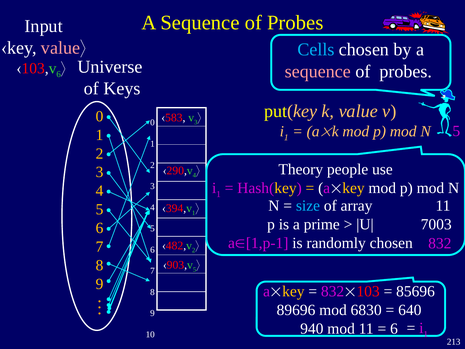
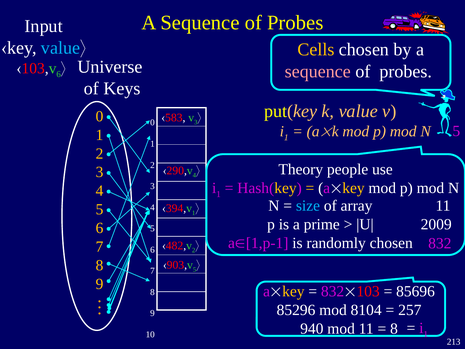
value at (61, 48) colour: pink -> light blue
Cells colour: light blue -> yellow
7003: 7003 -> 2009
89696: 89696 -> 85296
6830: 6830 -> 8104
640: 640 -> 257
6 at (394, 328): 6 -> 8
